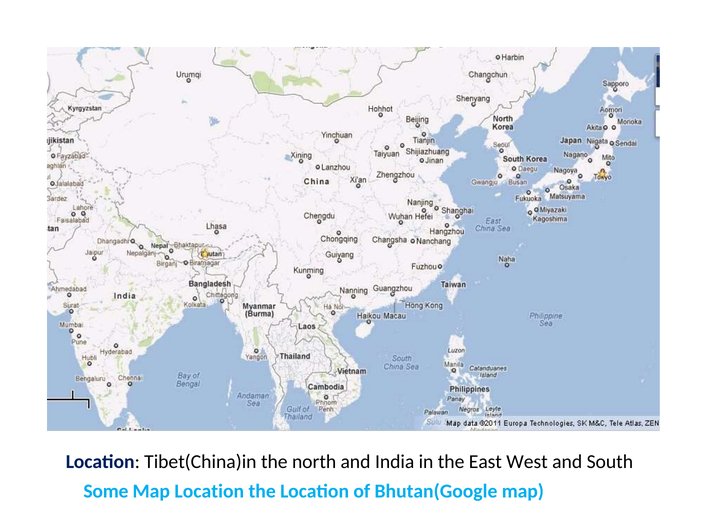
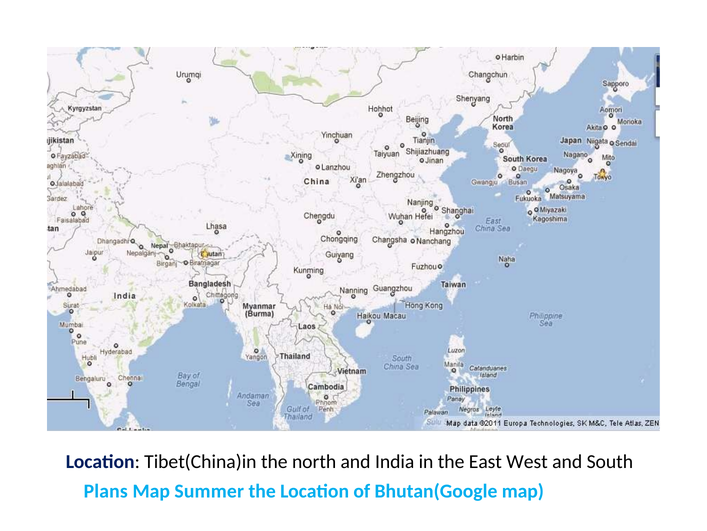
Some: Some -> Plans
Map Location: Location -> Summer
